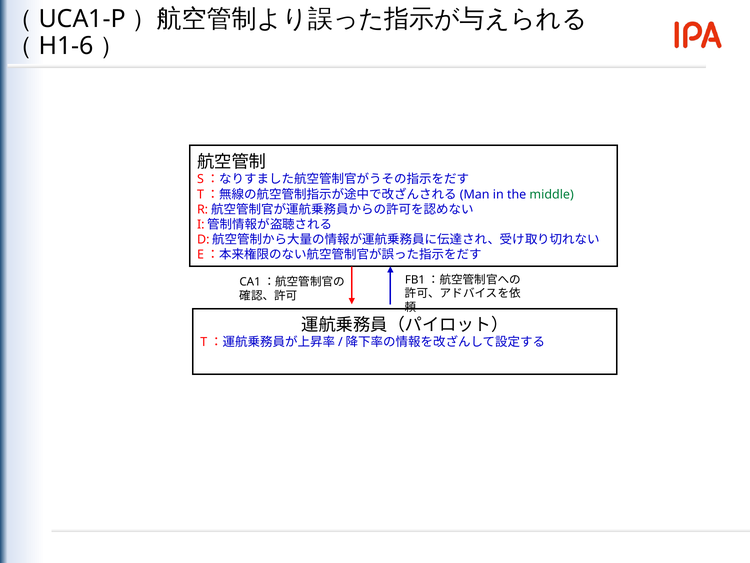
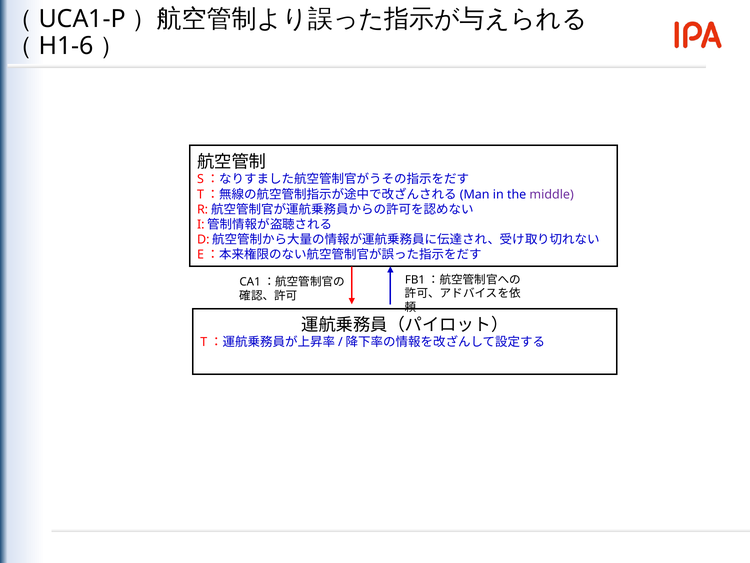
middle colour: green -> purple
